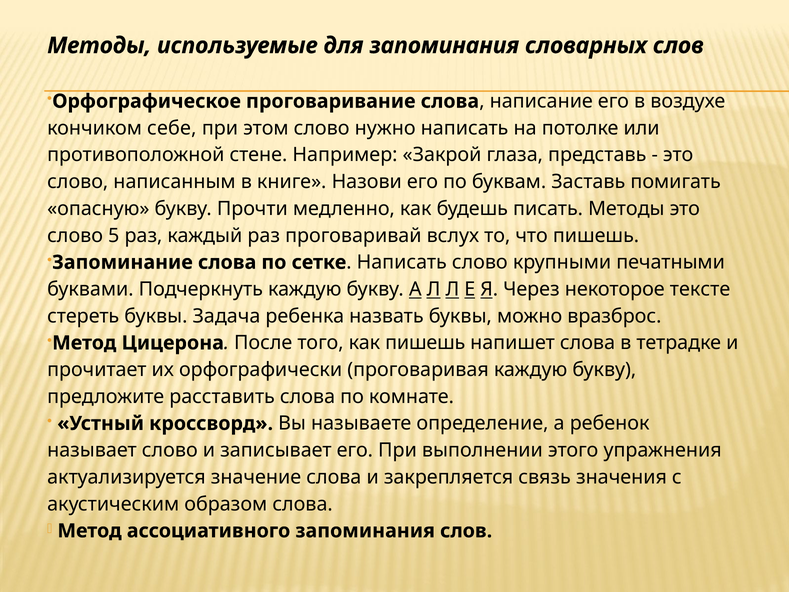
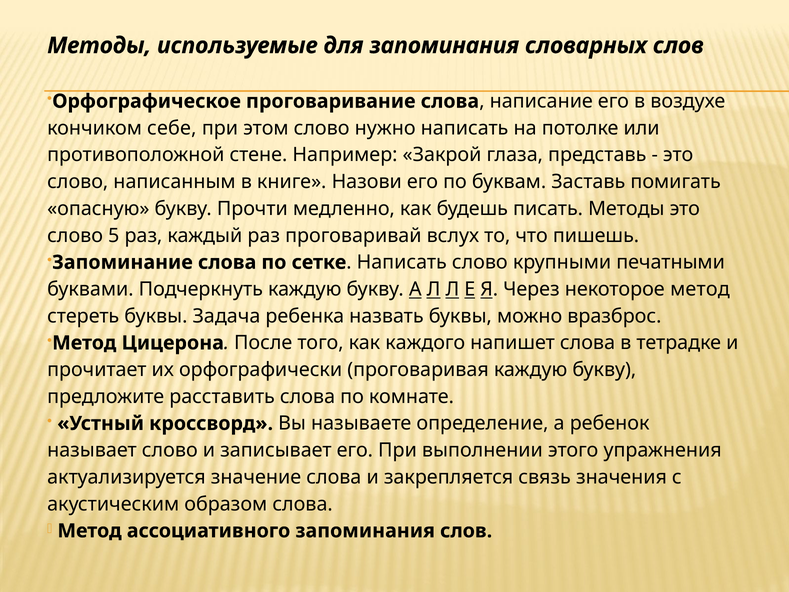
некоторое тексте: тексте -> метод
как пишешь: пишешь -> каждого
